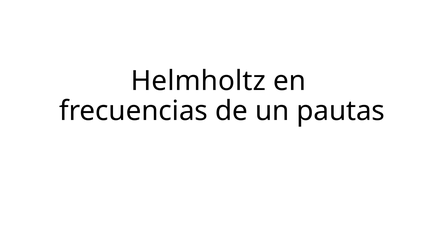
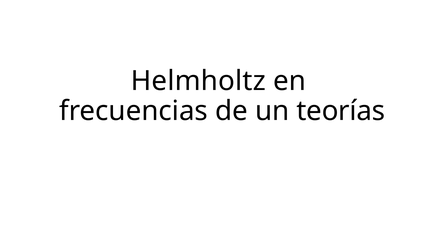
pautas: pautas -> teorías
